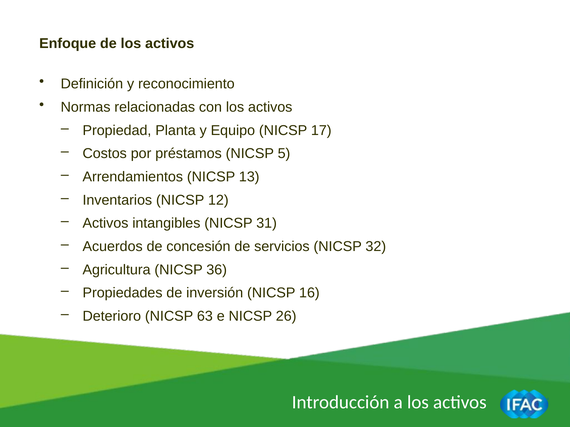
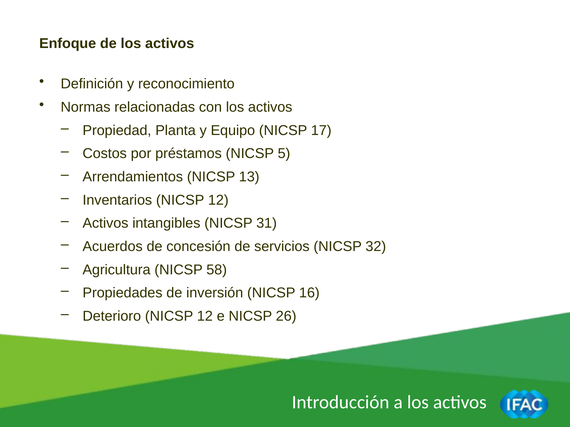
36: 36 -> 58
Deterioro NICSP 63: 63 -> 12
